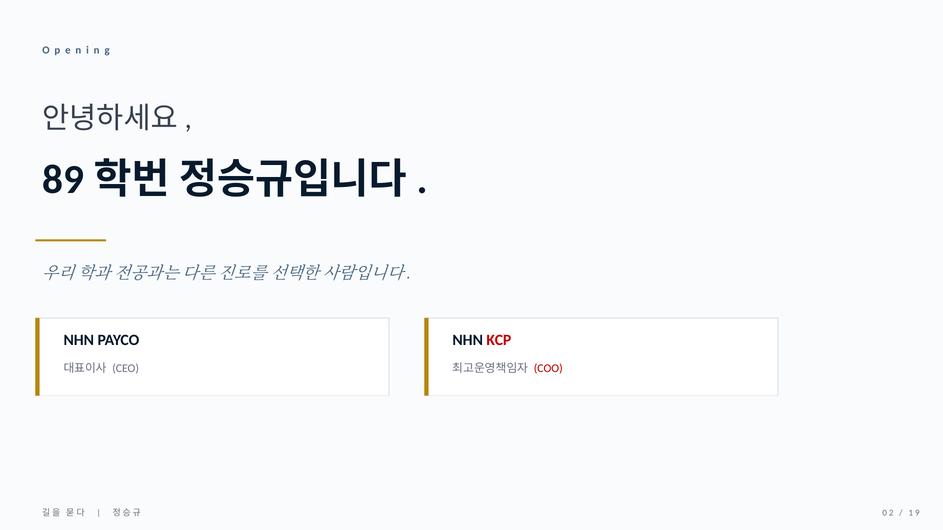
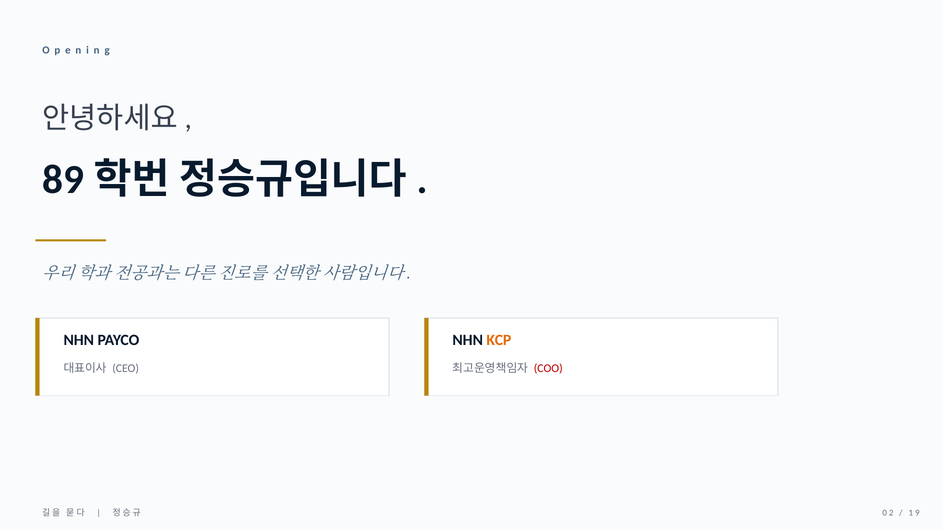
KCP colour: red -> orange
